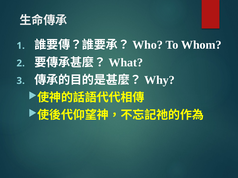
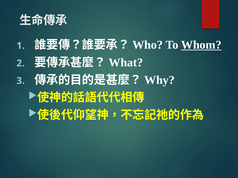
Whom underline: none -> present
